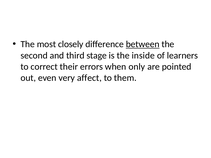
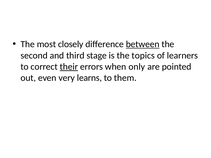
inside: inside -> topics
their underline: none -> present
affect: affect -> learns
